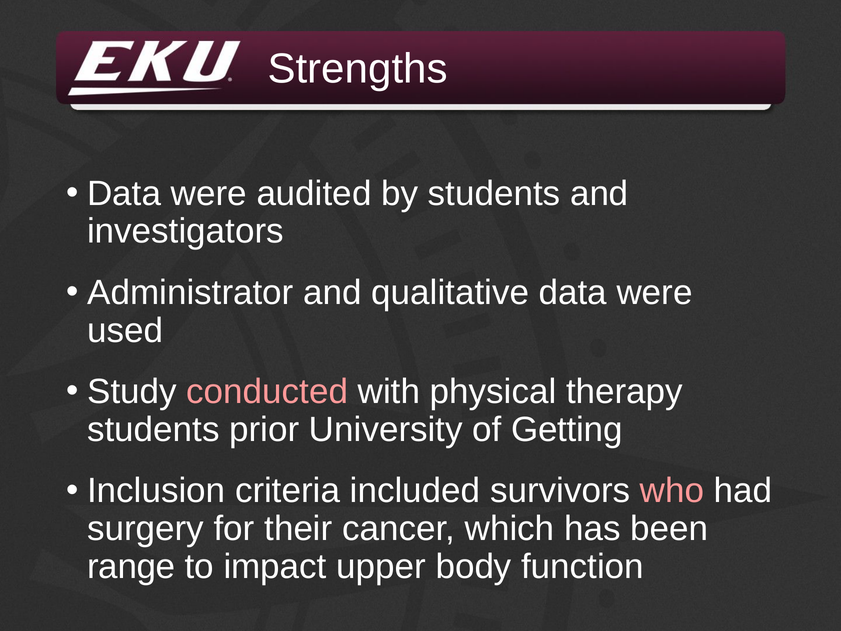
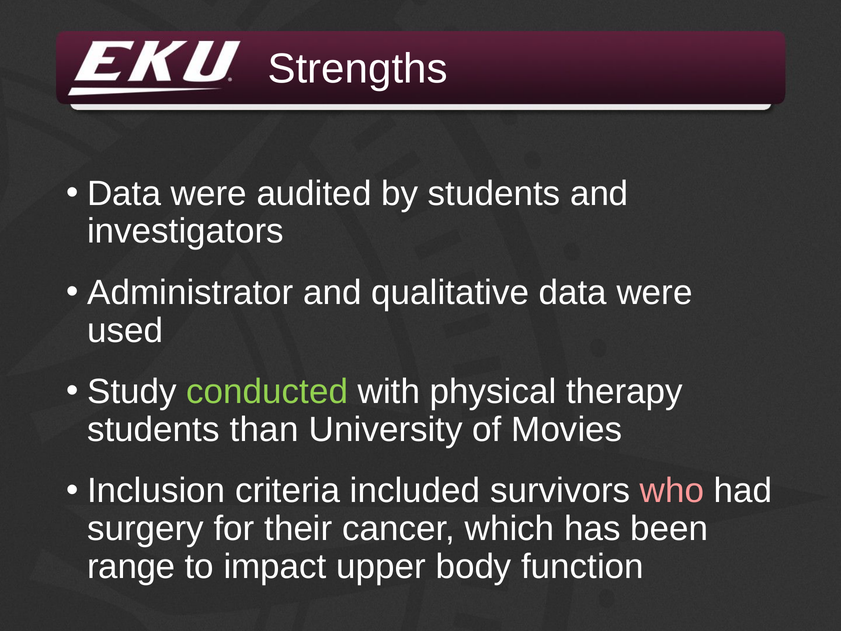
conducted colour: pink -> light green
prior: prior -> than
Getting: Getting -> Movies
